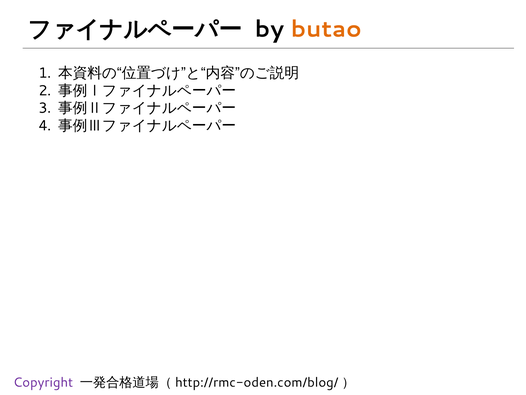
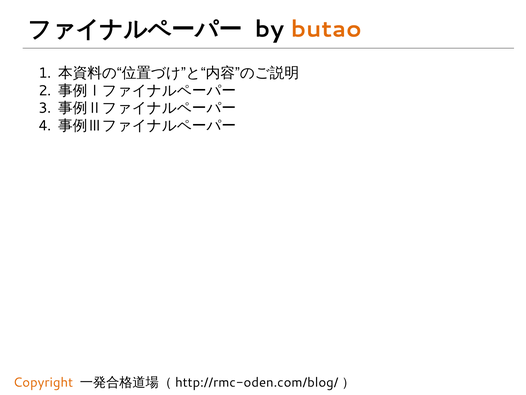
Copyright colour: purple -> orange
